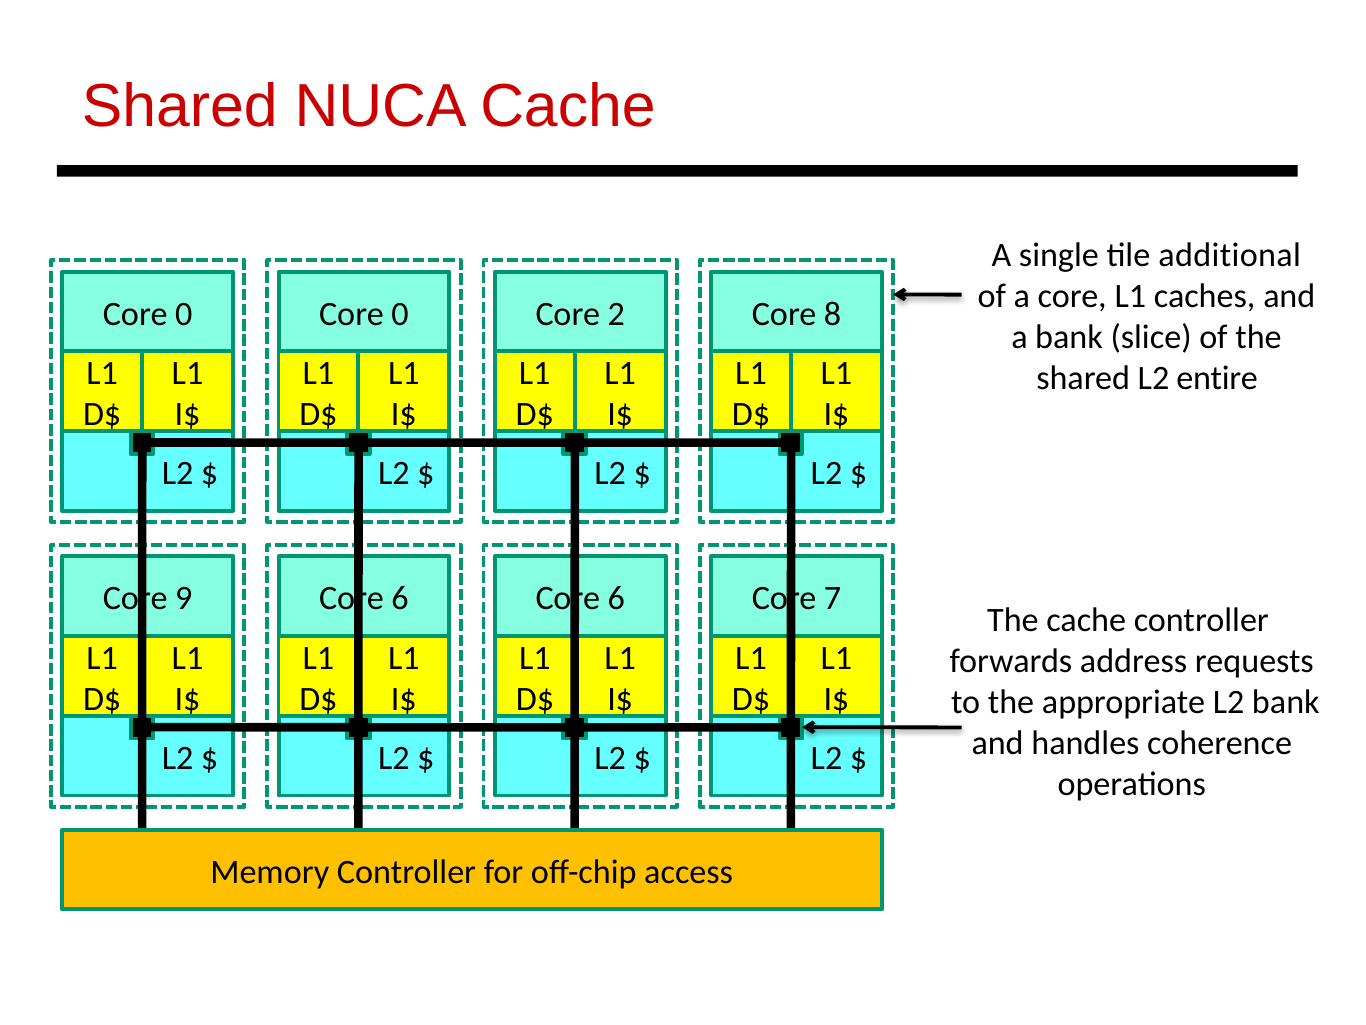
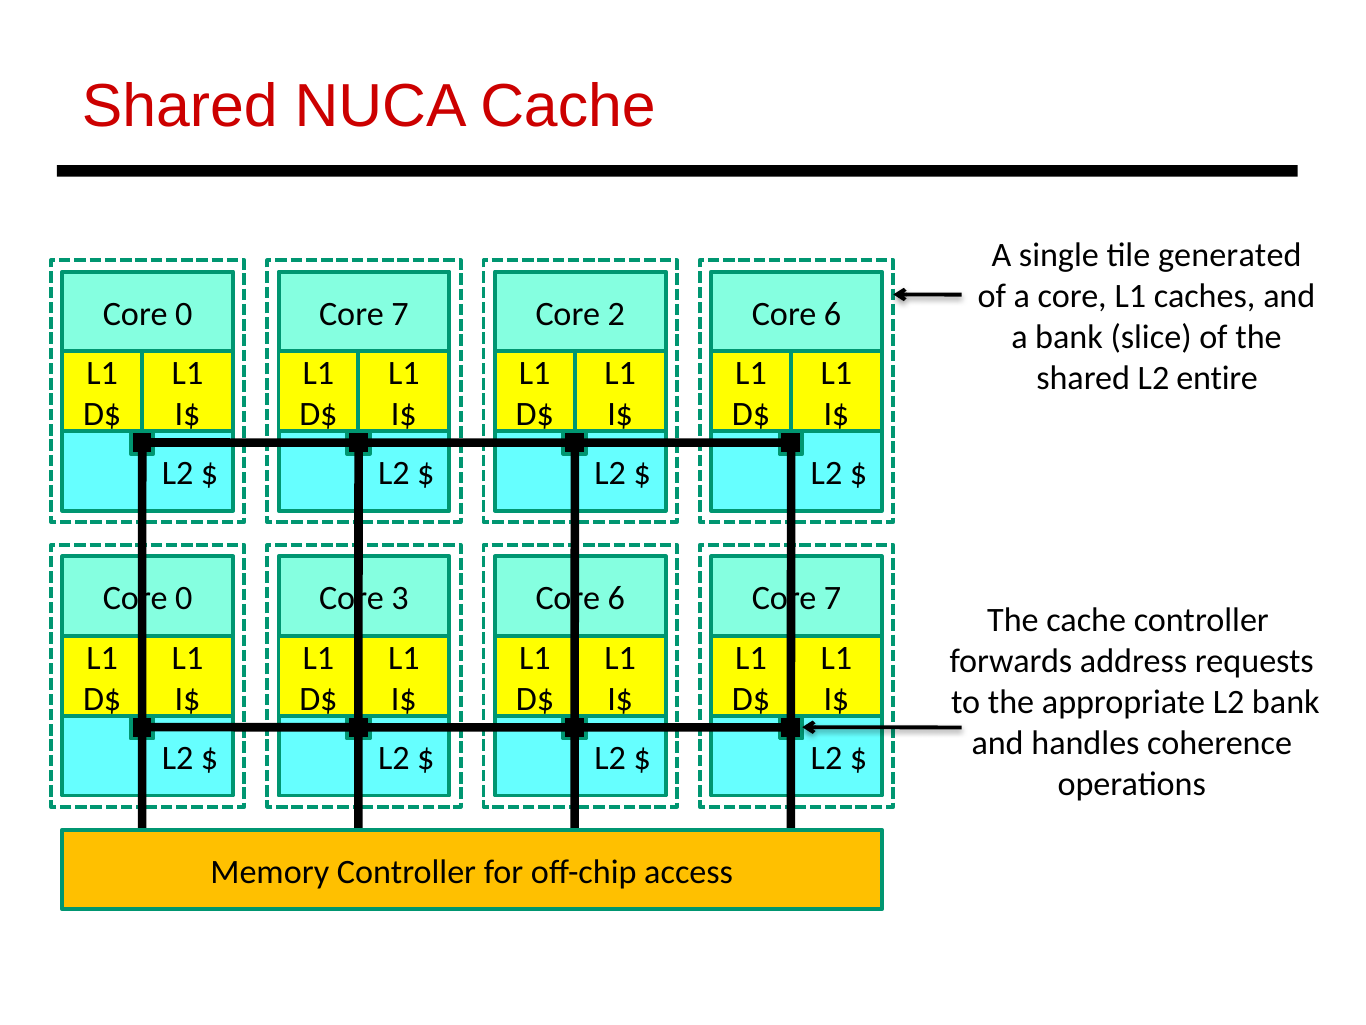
additional: additional -> generated
0 at (400, 314): 0 -> 7
8 at (833, 314): 8 -> 6
9 at (184, 598): 9 -> 0
6 at (400, 598): 6 -> 3
